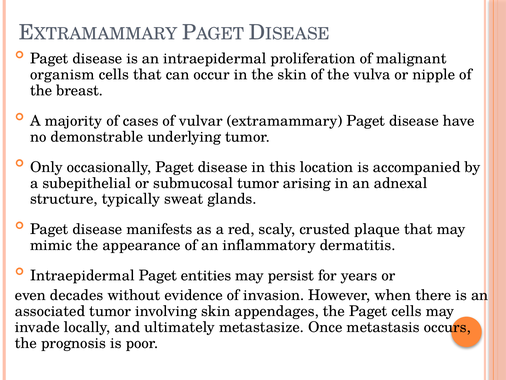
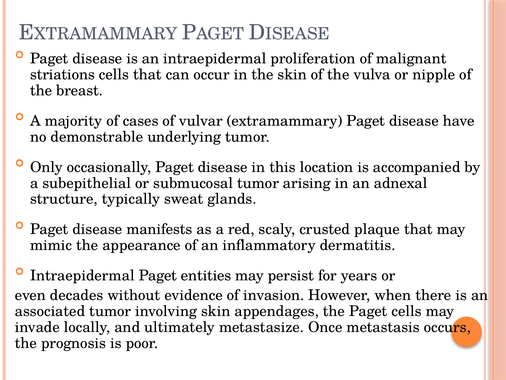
organism: organism -> striations
